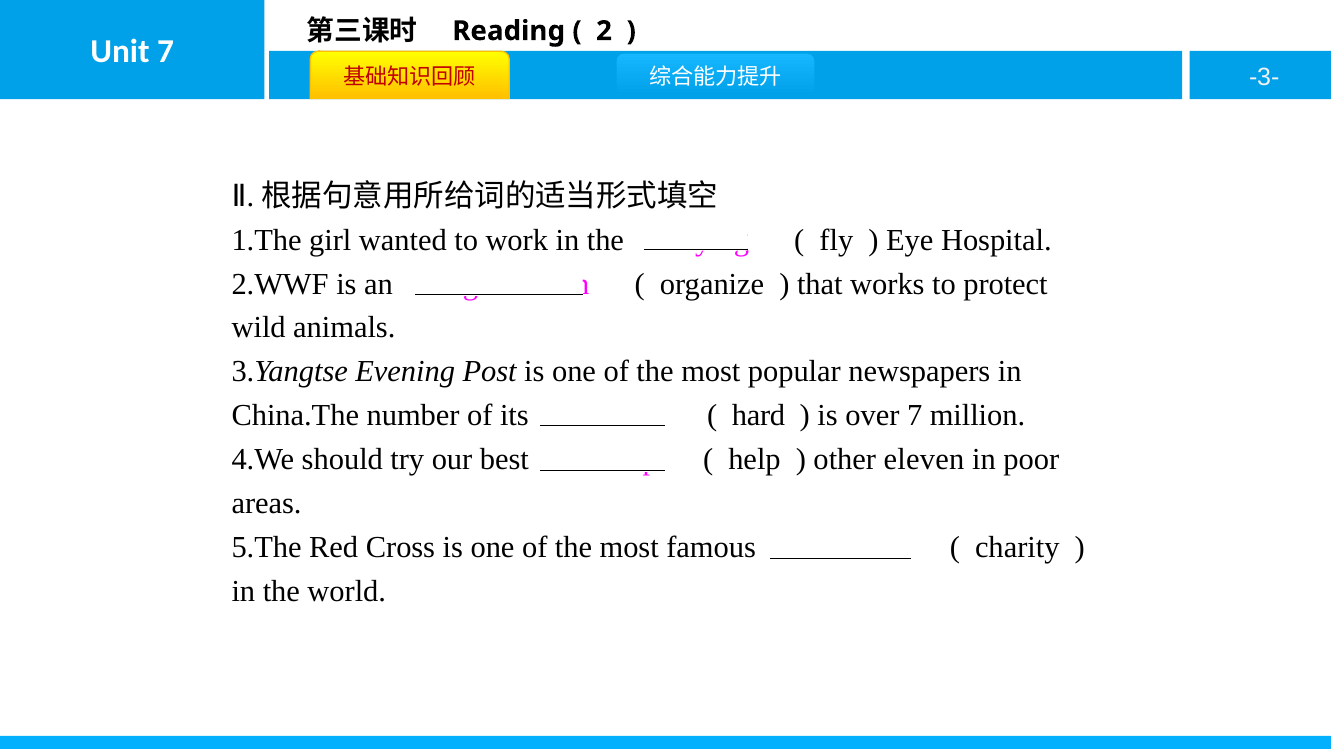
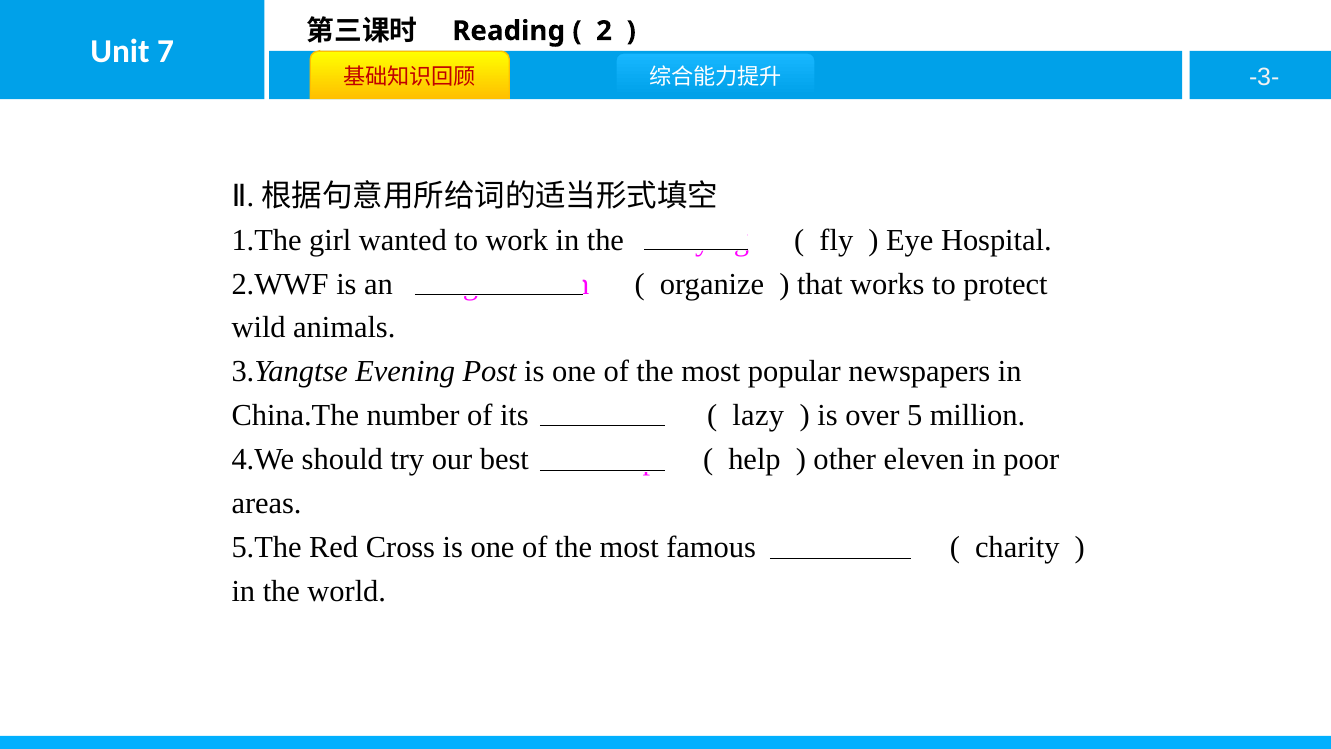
hard: hard -> lazy
over 7: 7 -> 5
